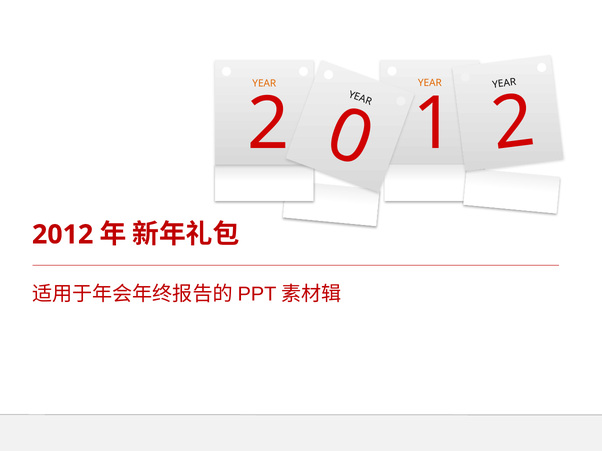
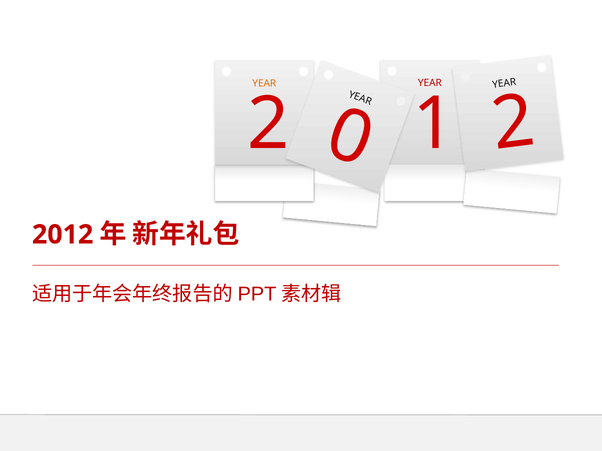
YEAR at (430, 83) colour: orange -> red
